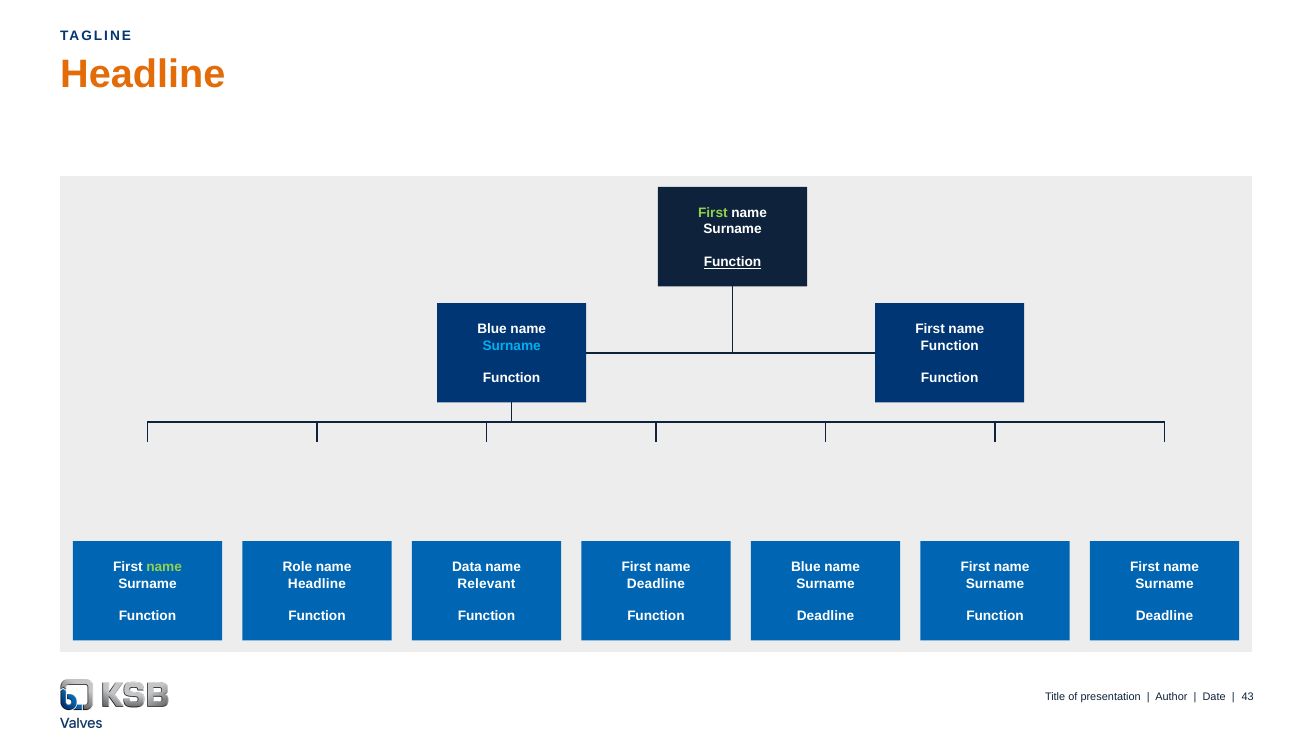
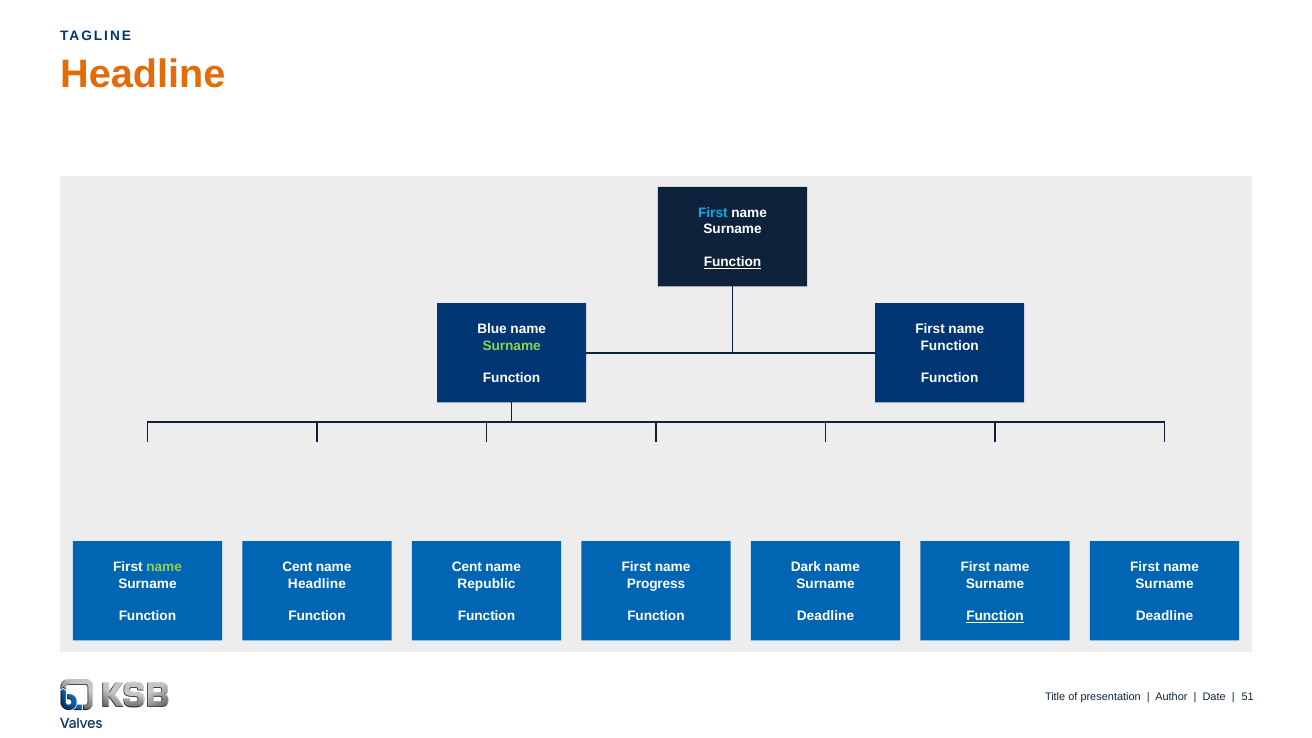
First at (713, 213) colour: light green -> light blue
Surname at (512, 346) colour: light blue -> light green
Role at (297, 567): Role -> Cent
Data at (467, 567): Data -> Cent
Blue at (806, 567): Blue -> Dark
Relevant: Relevant -> Republic
Deadline at (656, 584): Deadline -> Progress
Function at (995, 616) underline: none -> present
43: 43 -> 51
